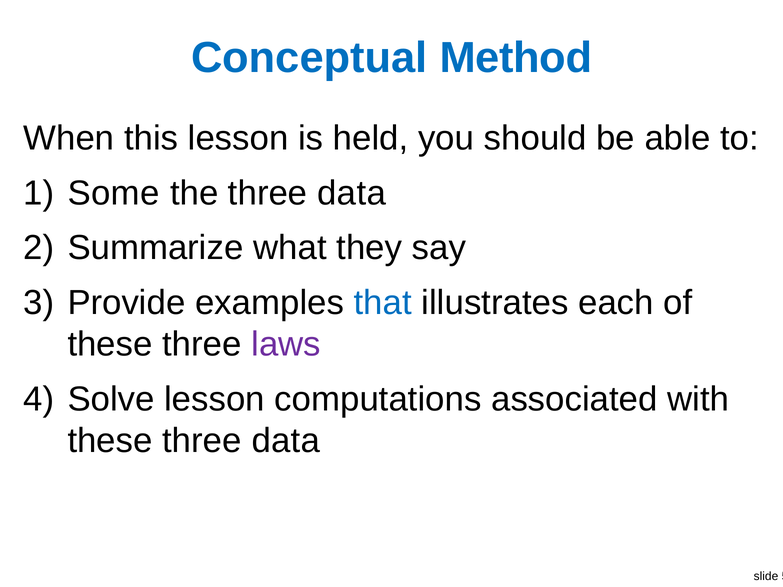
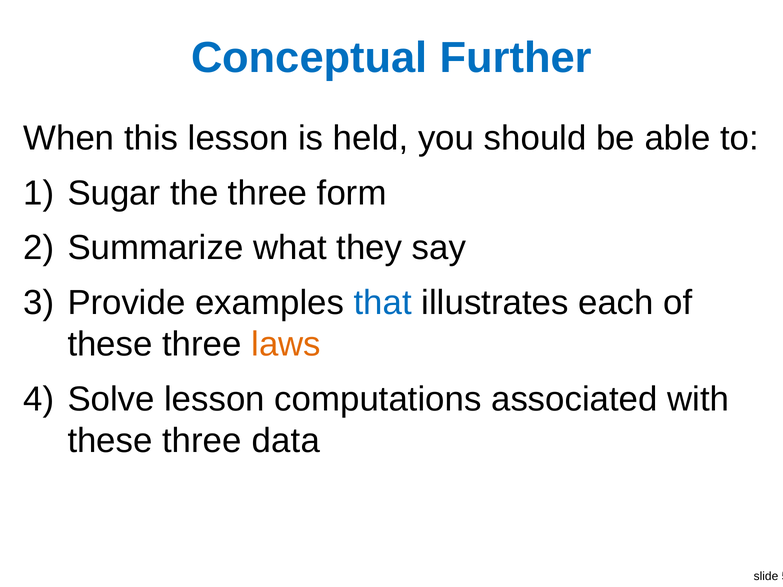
Method: Method -> Further
Some: Some -> Sugar
the three data: data -> form
laws colour: purple -> orange
